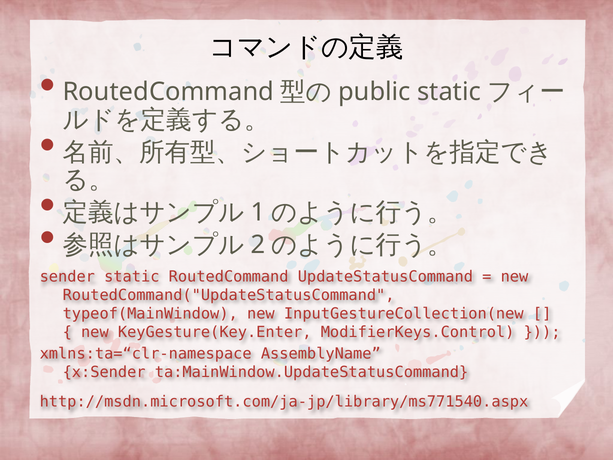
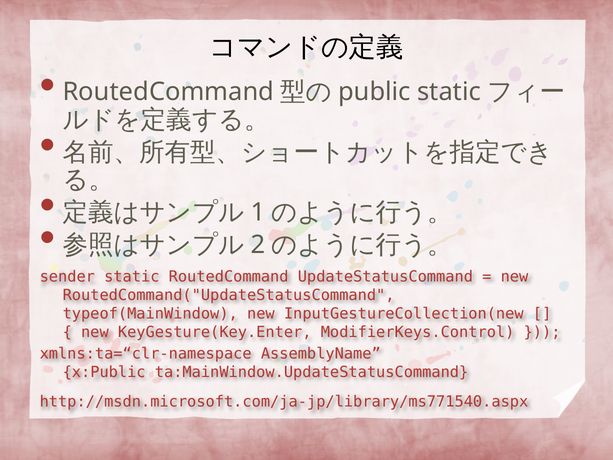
x:Sender: x:Sender -> x:Public
